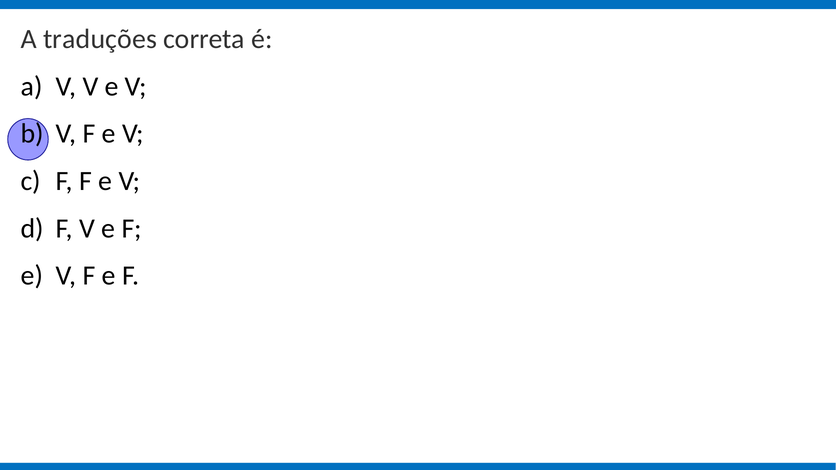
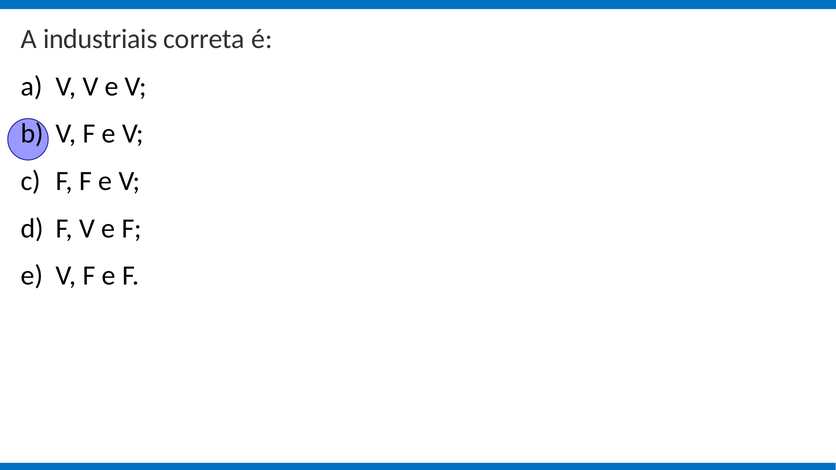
traduções: traduções -> industriais
